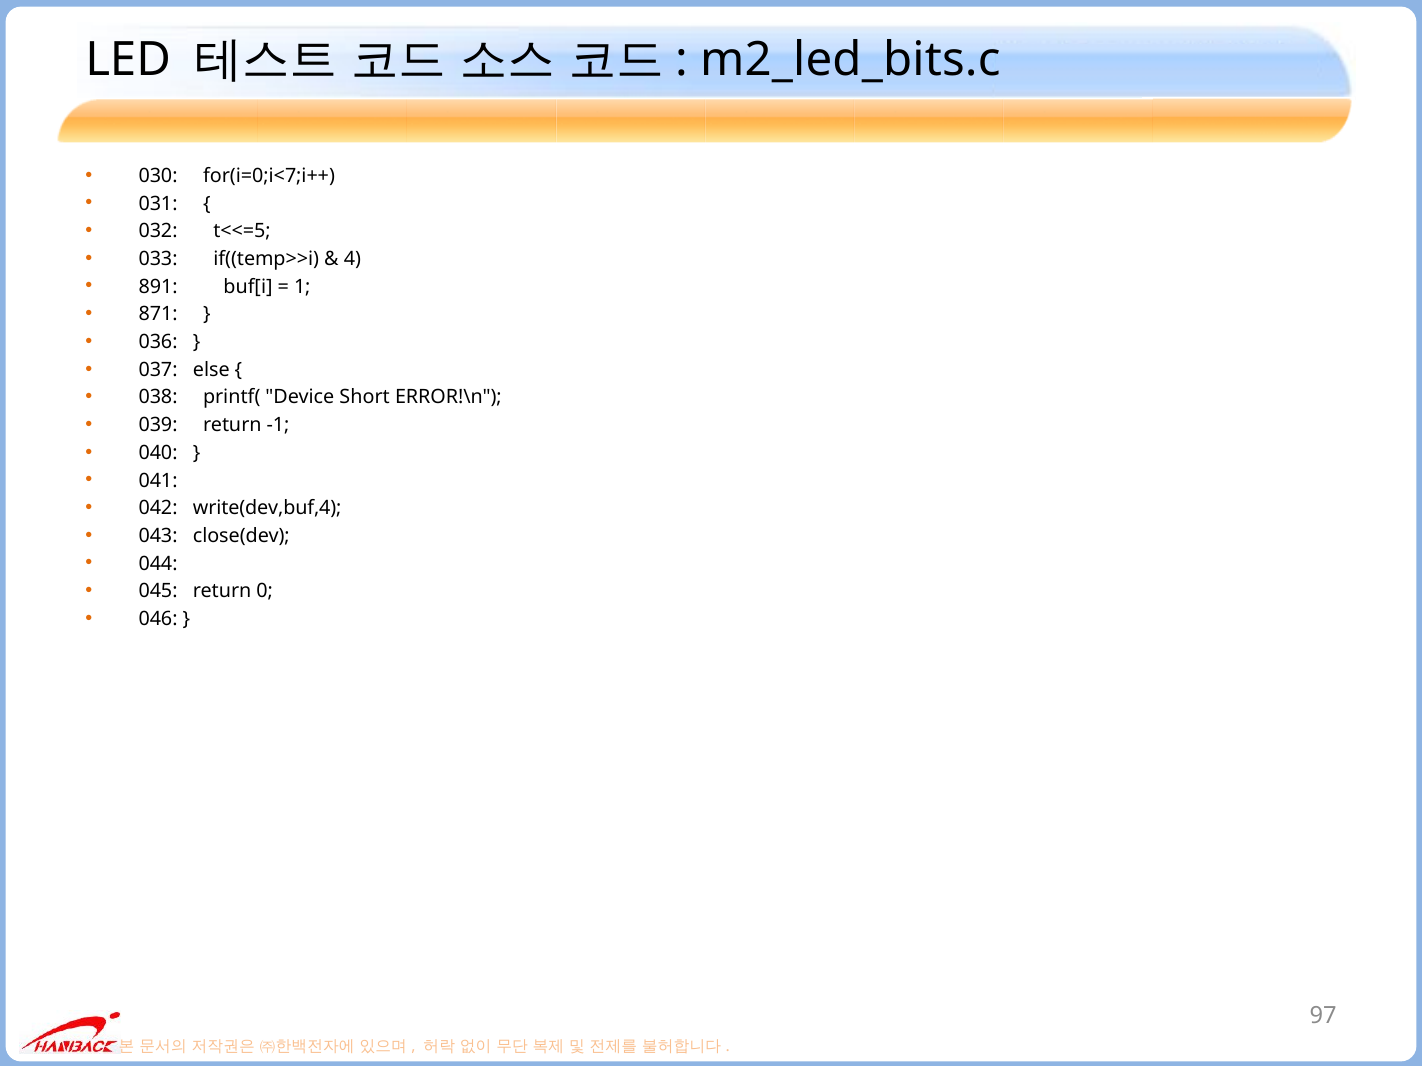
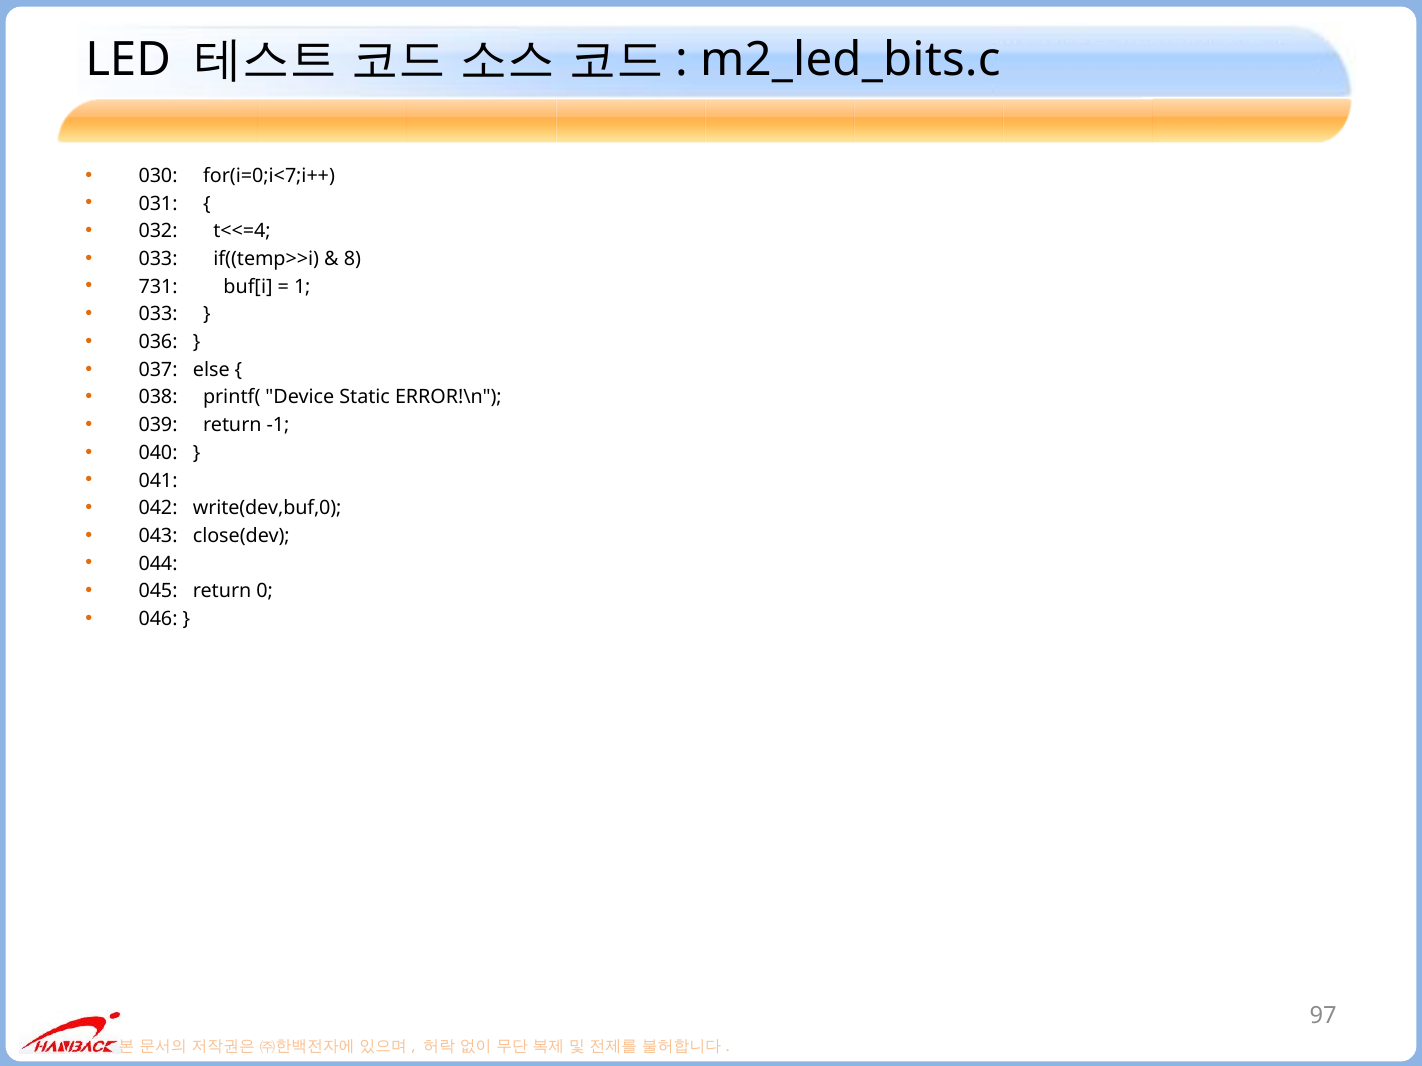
t<<=5: t<<=5 -> t<<=4
4: 4 -> 8
891: 891 -> 731
871 at (158, 314): 871 -> 033
Short: Short -> Static
write(dev,buf,4: write(dev,buf,4 -> write(dev,buf,0
